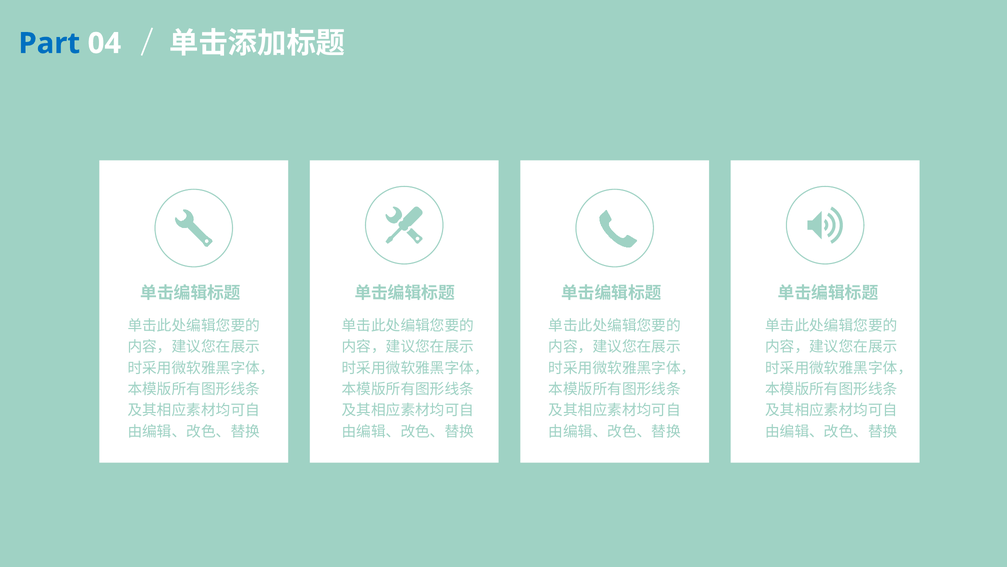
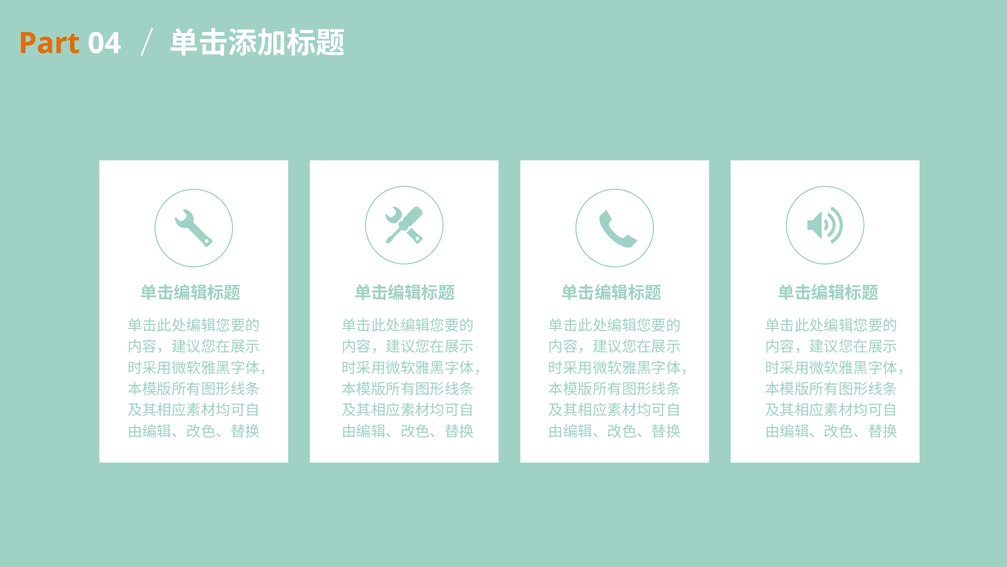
Part colour: blue -> orange
